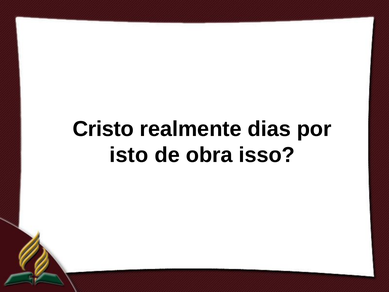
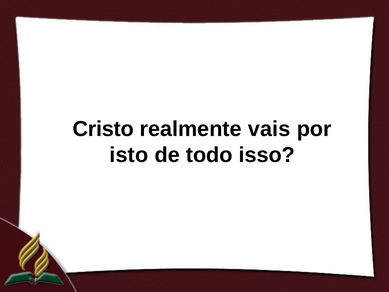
dias: dias -> vais
obra: obra -> todo
